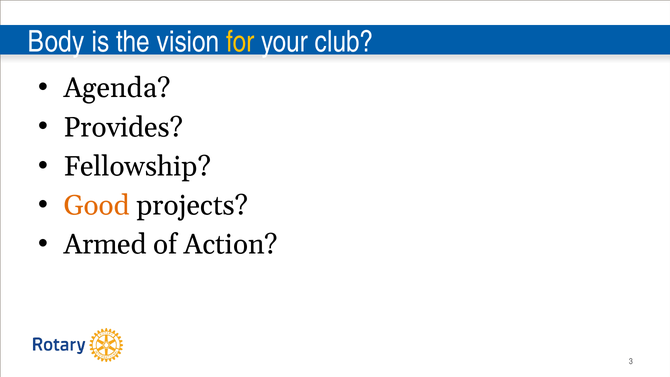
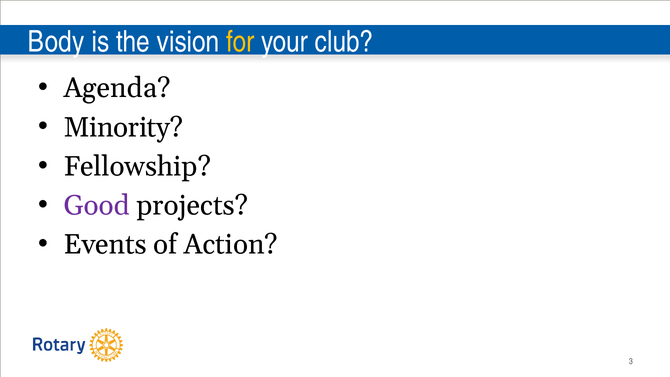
Provides: Provides -> Minority
Good colour: orange -> purple
Armed: Armed -> Events
